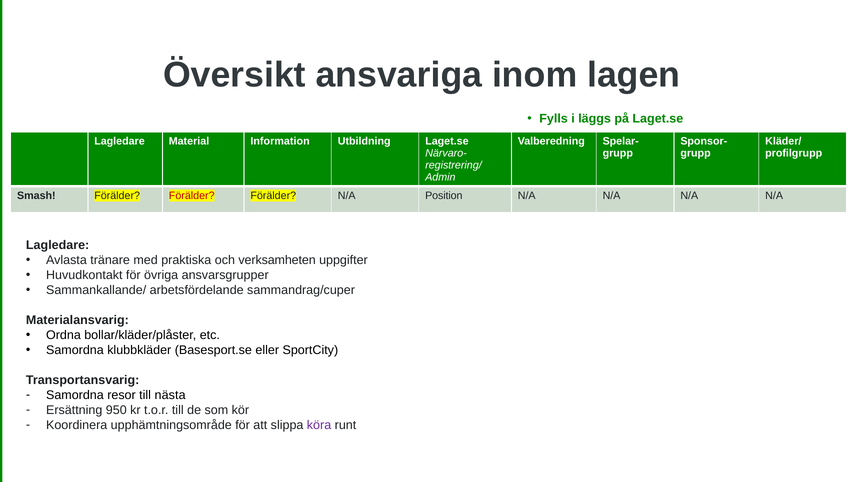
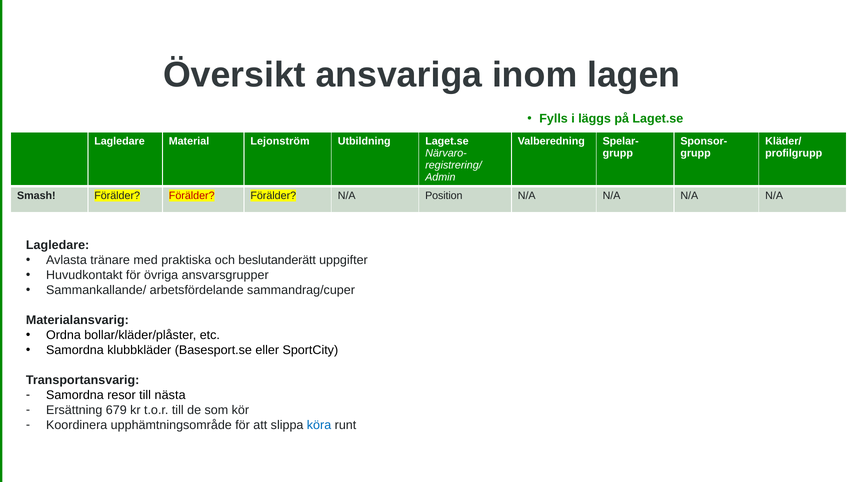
Information: Information -> Lejonström
verksamheten: verksamheten -> beslutanderätt
950: 950 -> 679
köra colour: purple -> blue
